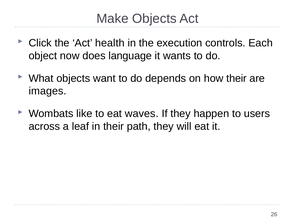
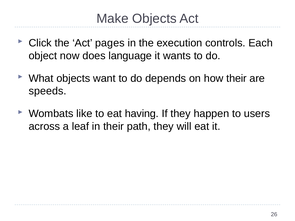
health: health -> pages
images: images -> speeds
waves: waves -> having
